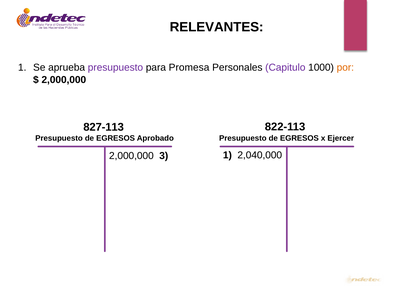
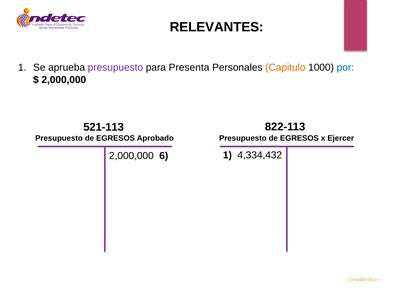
Promesa: Promesa -> Presenta
Capitulo colour: purple -> orange
por colour: orange -> blue
827-113: 827-113 -> 521-113
2,040,000: 2,040,000 -> 4,334,432
3: 3 -> 6
